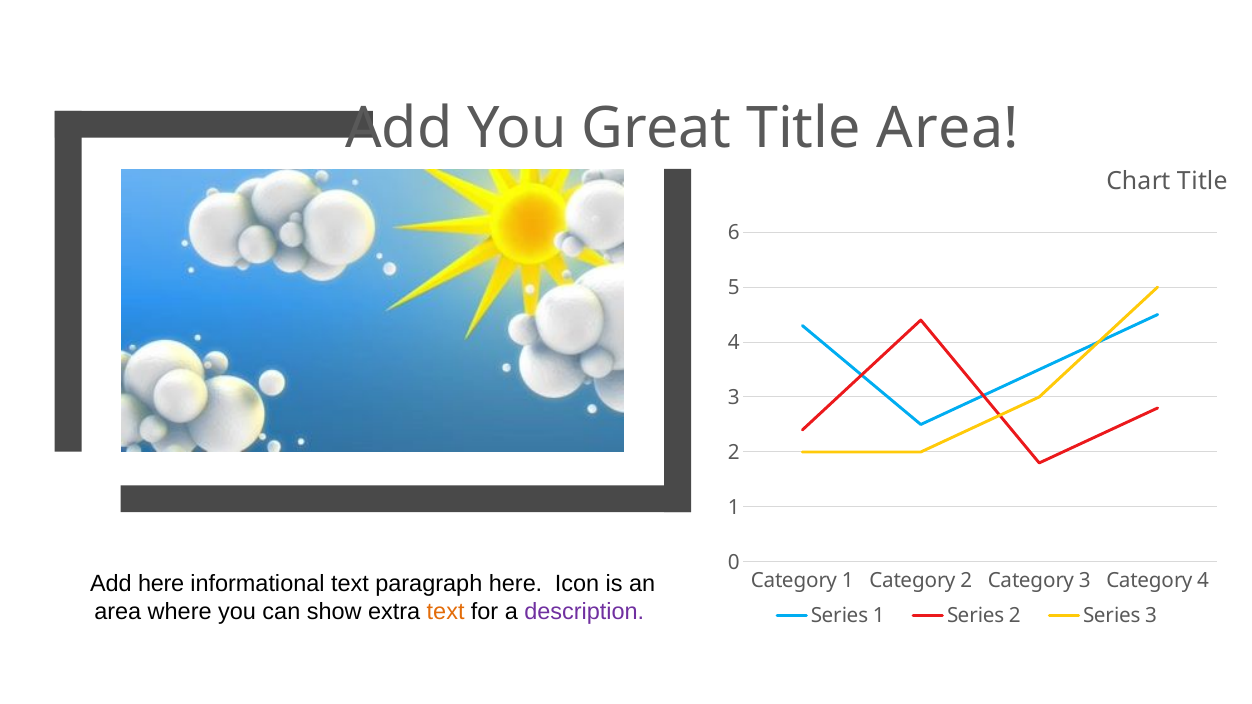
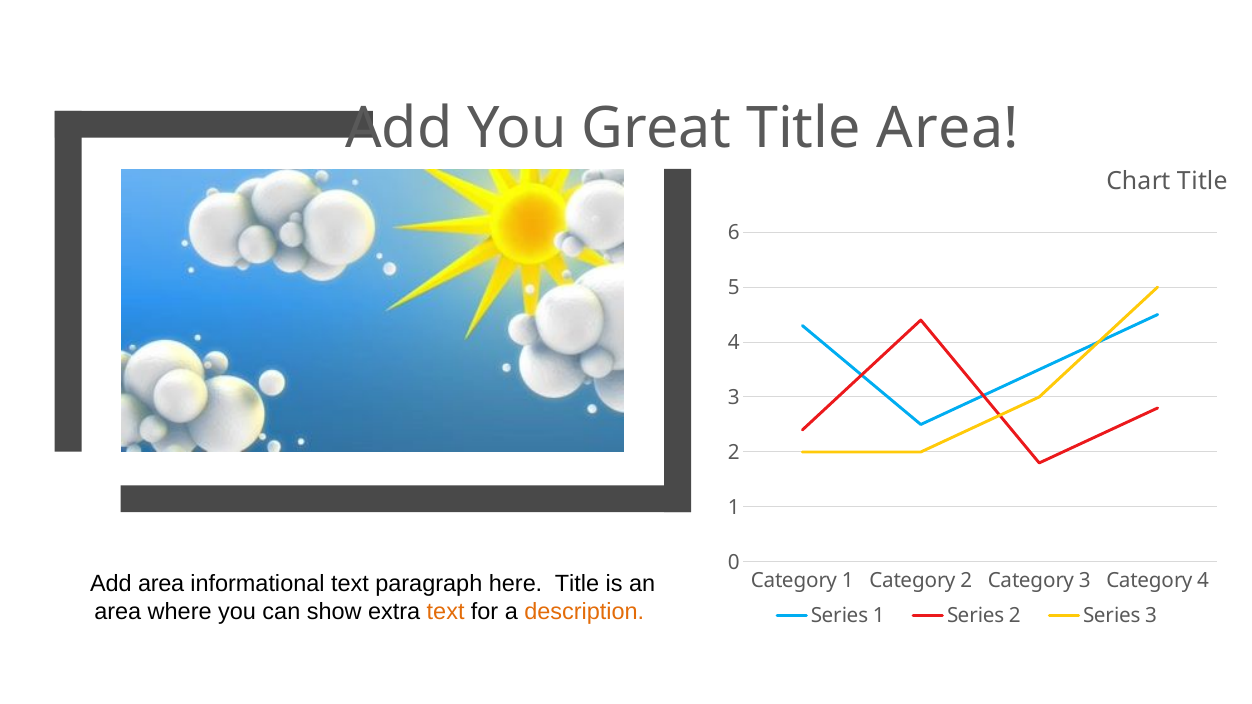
Add here: here -> area
here Icon: Icon -> Title
description colour: purple -> orange
